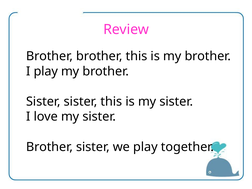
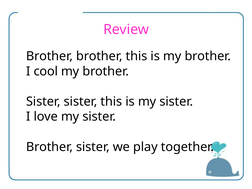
I play: play -> cool
